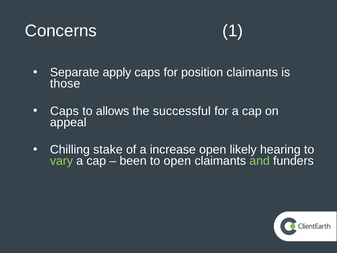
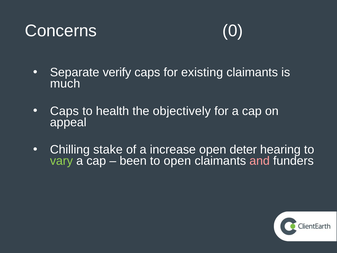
1: 1 -> 0
apply: apply -> verify
position: position -> existing
those: those -> much
allows: allows -> health
successful: successful -> objectively
likely: likely -> deter
and colour: light green -> pink
